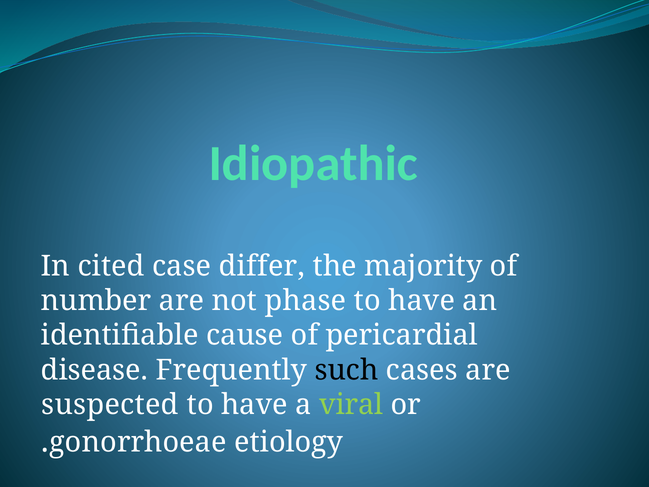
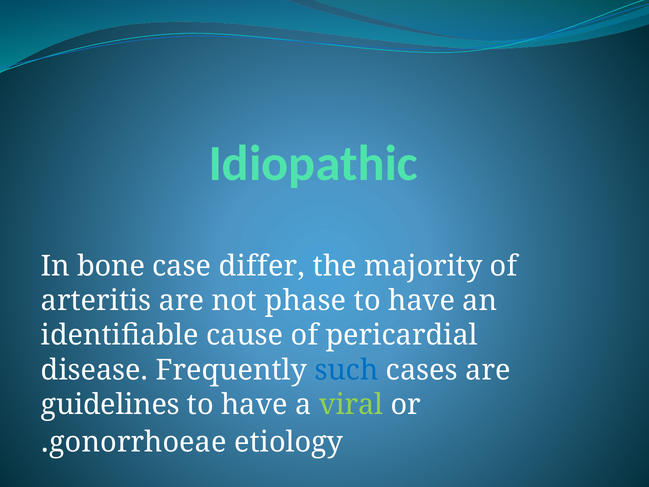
cited: cited -> bone
number: number -> arteritis
such colour: black -> blue
suspected: suspected -> guidelines
